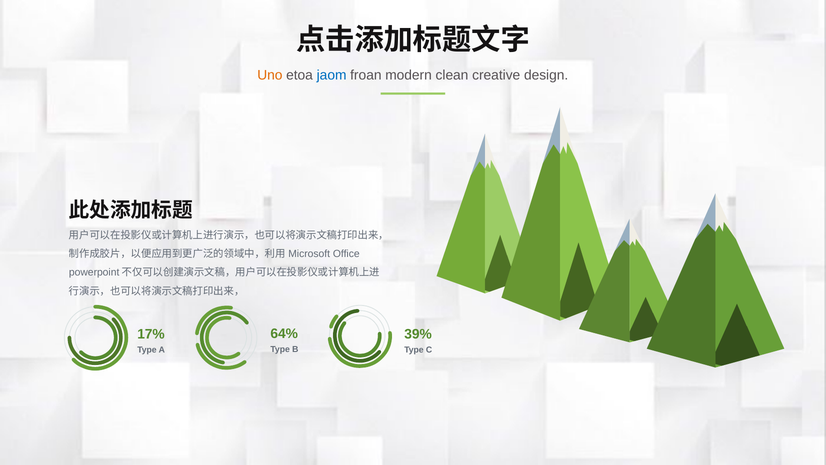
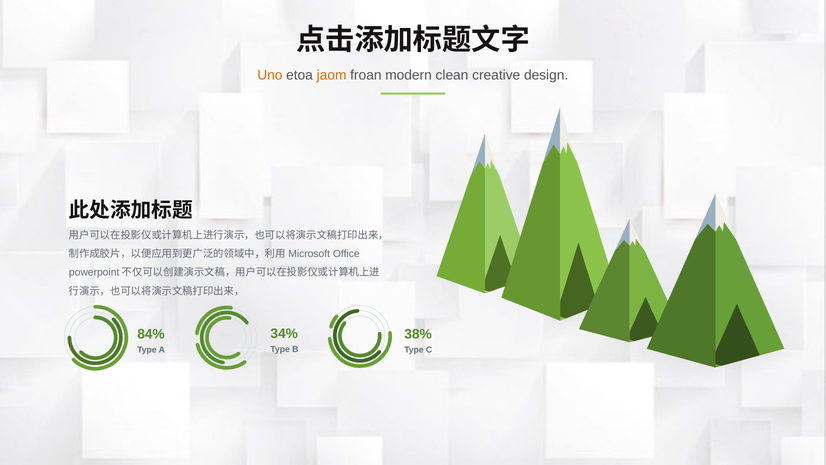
jaom colour: blue -> orange
64%: 64% -> 34%
39%: 39% -> 38%
17%: 17% -> 84%
